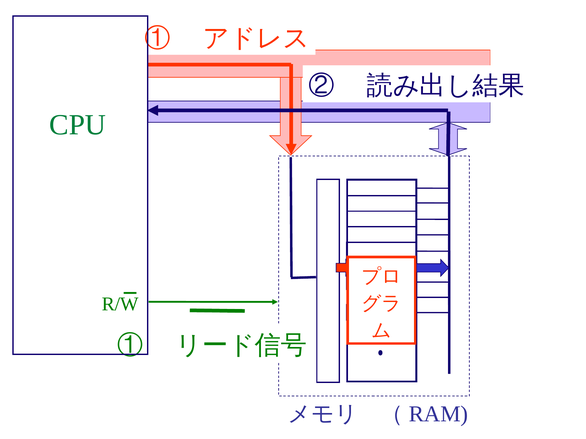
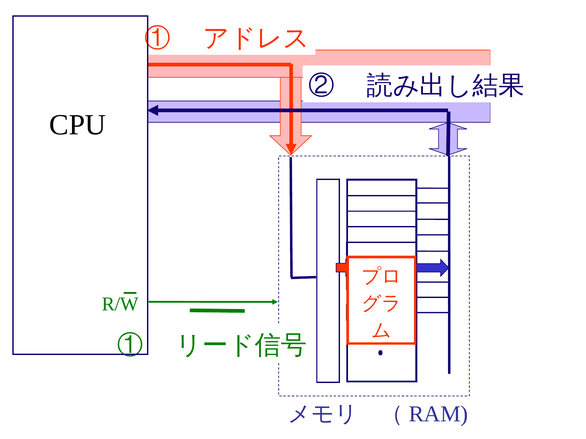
CPU colour: green -> black
